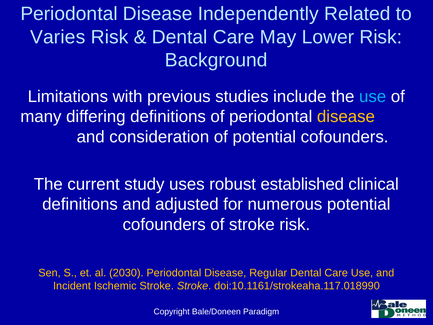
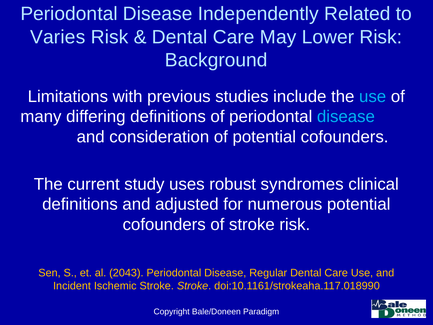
disease at (346, 117) colour: yellow -> light blue
established: established -> syndromes
2030: 2030 -> 2043
